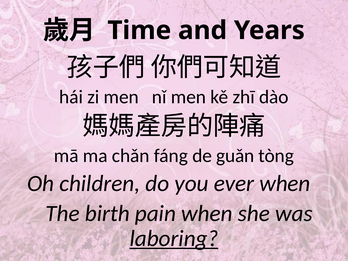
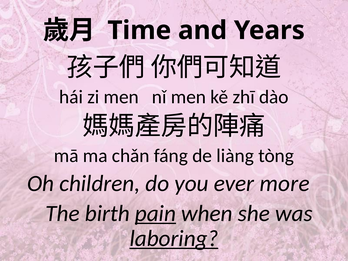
guǎn: guǎn -> liàng
ever when: when -> more
pain underline: none -> present
